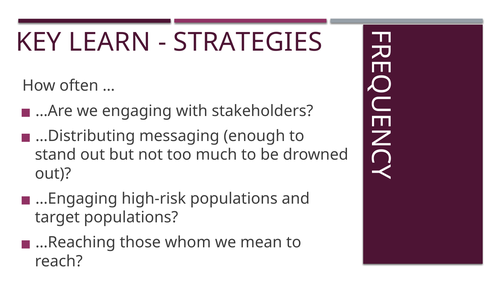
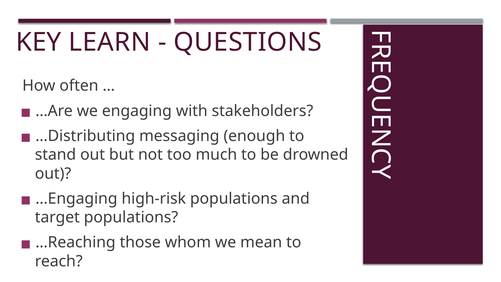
STRATEGIES: STRATEGIES -> QUESTIONS
